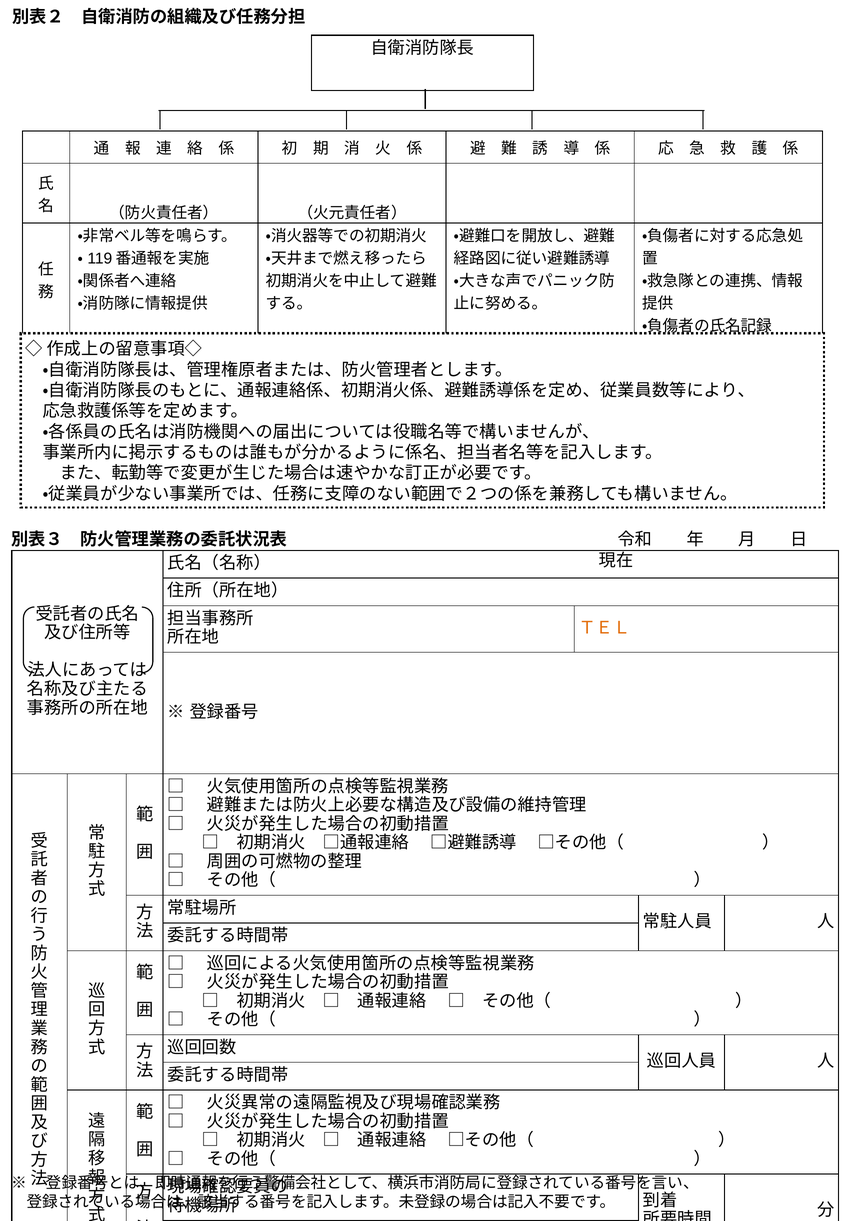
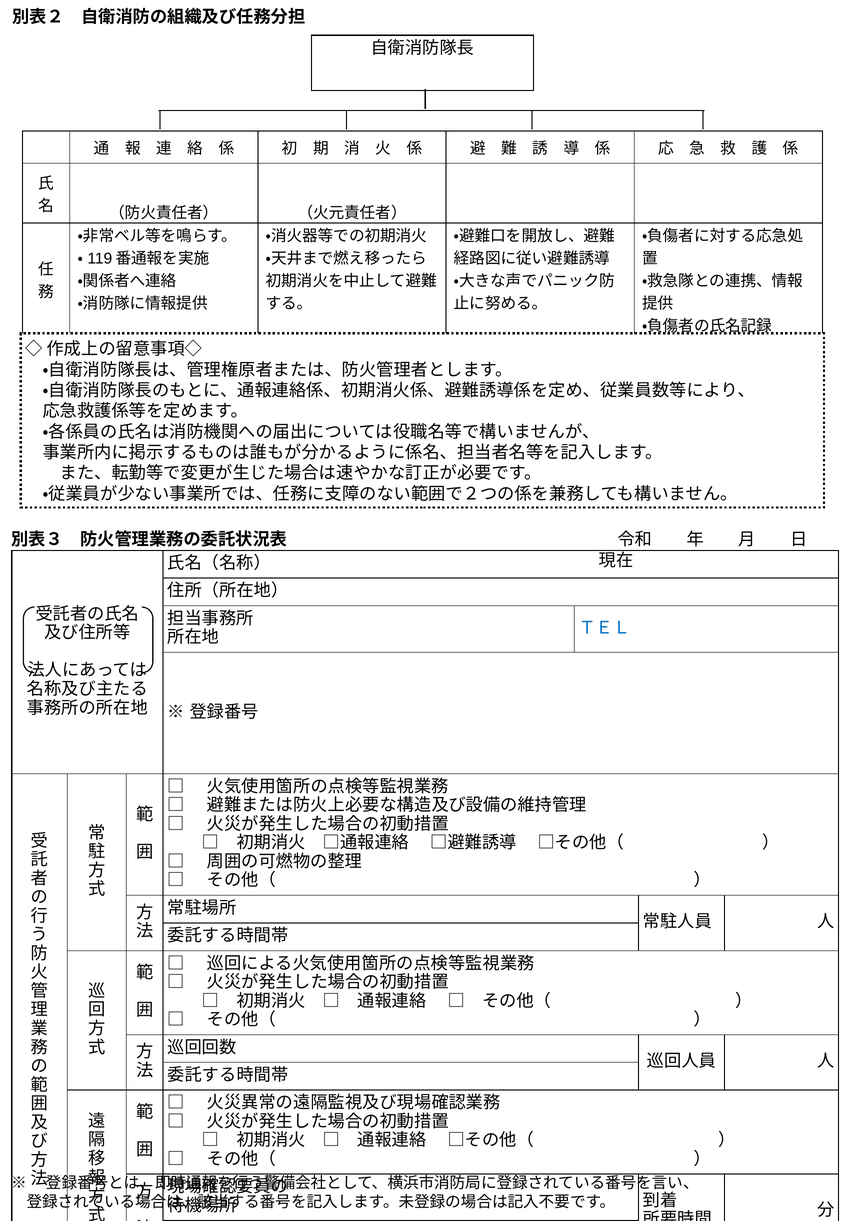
ＴＥＬ colour: orange -> blue
